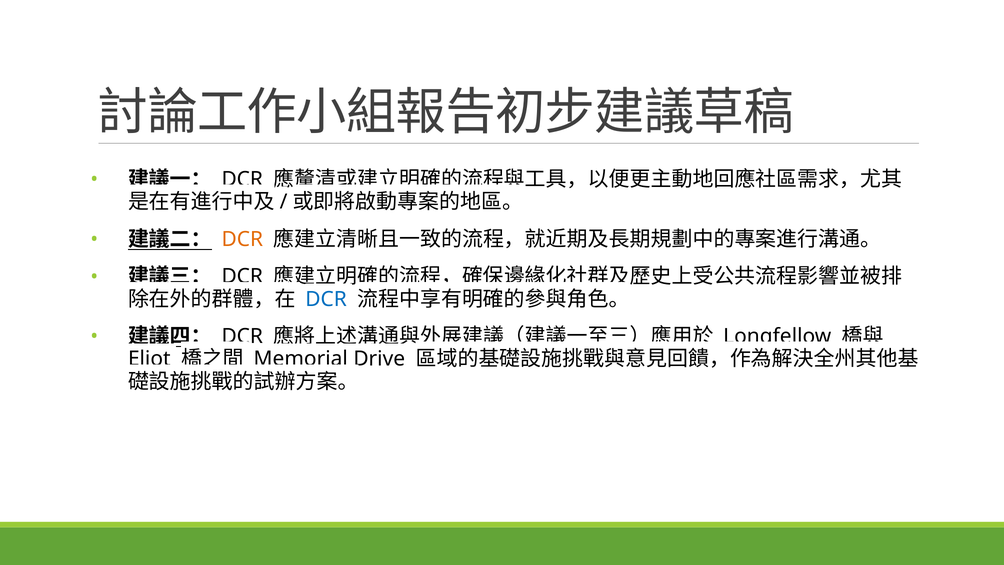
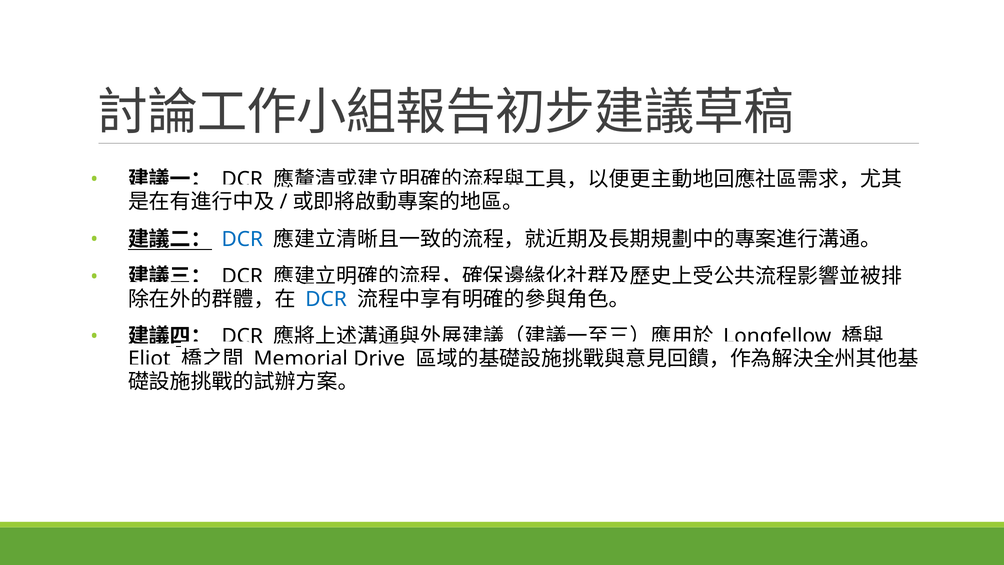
DCR at (242, 239) colour: orange -> blue
